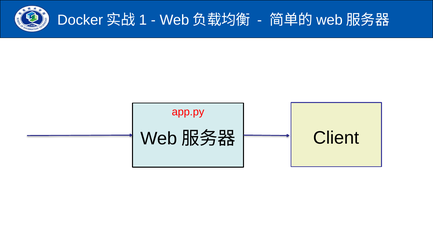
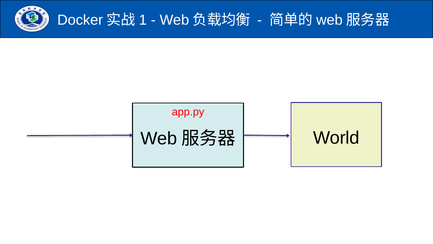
Client: Client -> World
